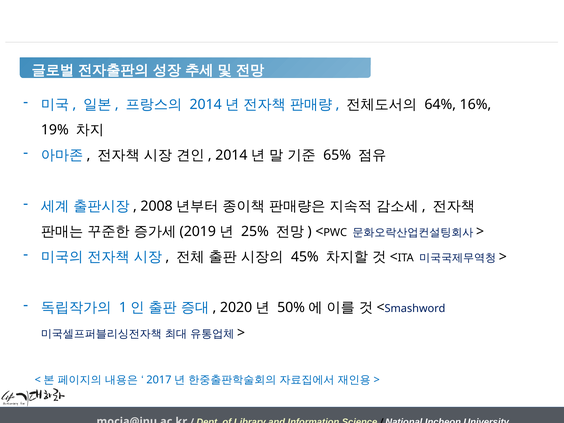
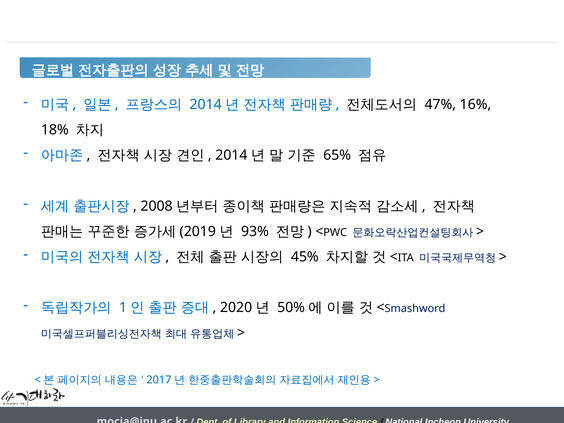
64%: 64% -> 47%
19%: 19% -> 18%
25%: 25% -> 93%
